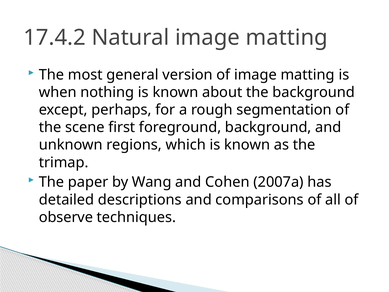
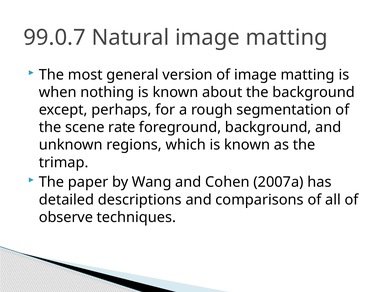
17.4.2: 17.4.2 -> 99.0.7
first: first -> rate
